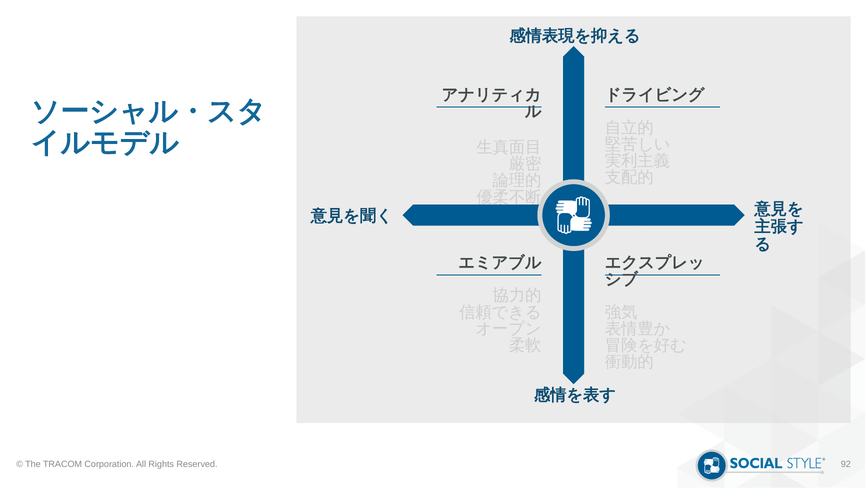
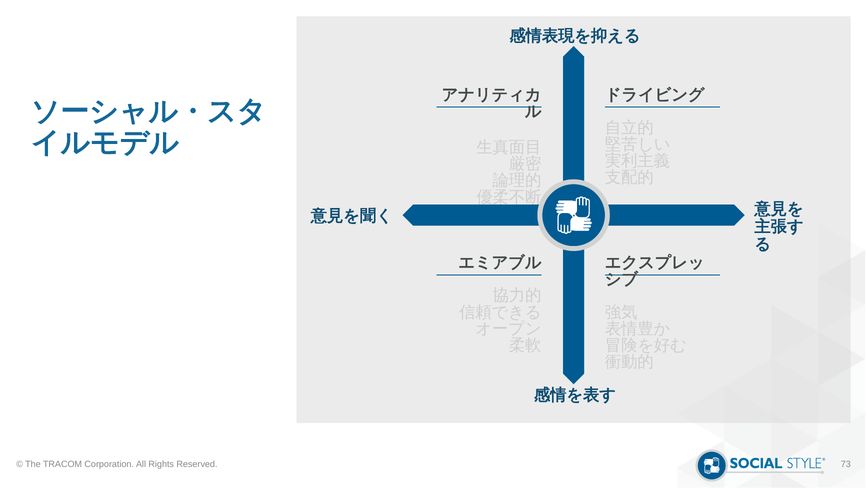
92: 92 -> 73
